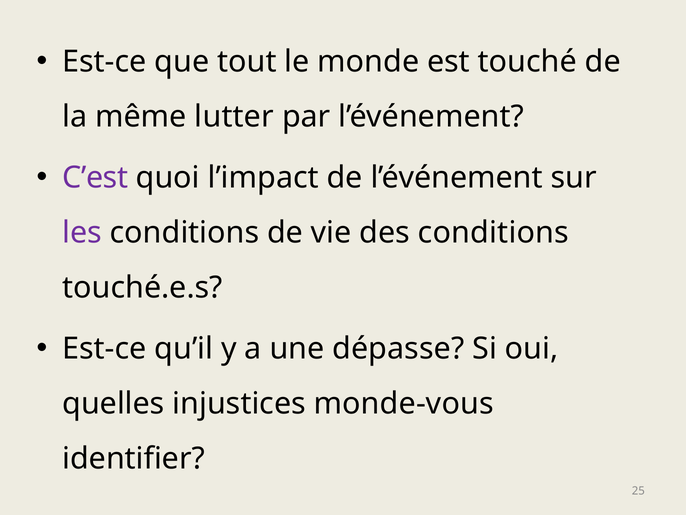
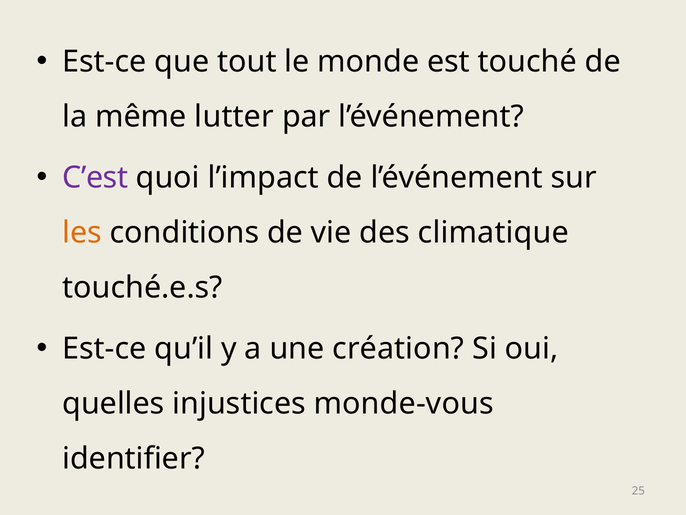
les colour: purple -> orange
des conditions: conditions -> climatique
dépasse: dépasse -> création
